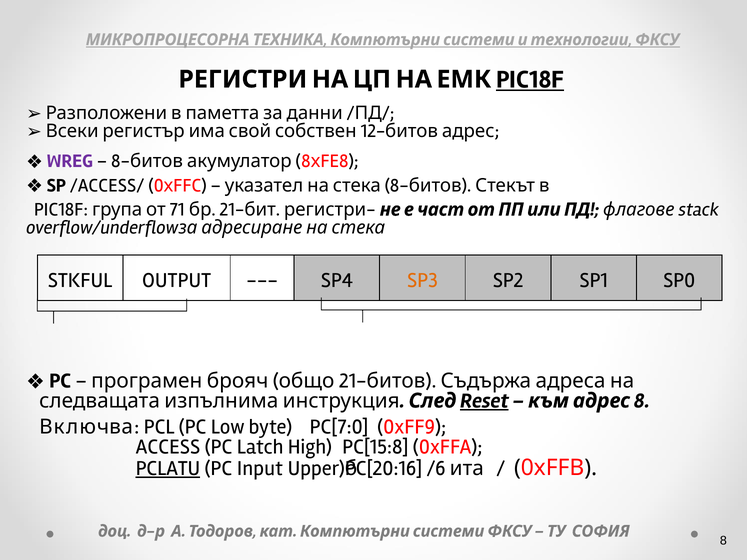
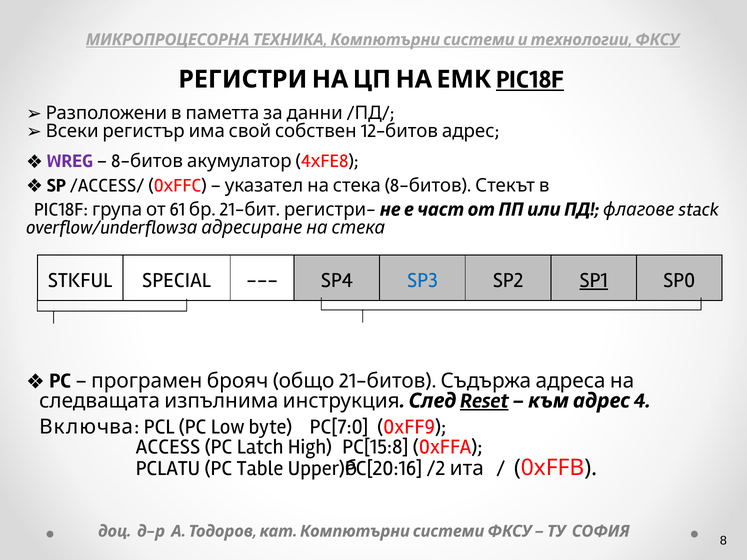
8 at (306, 161): 8 -> 4
71: 71 -> 61
OUTPUT: OUTPUT -> SPECIAL
SP3 colour: orange -> blue
SP1 underline: none -> present
8 at (642, 401): 8 -> 4
PCLATU underline: present -> none
Input: Input -> Table
/6: /6 -> /2
